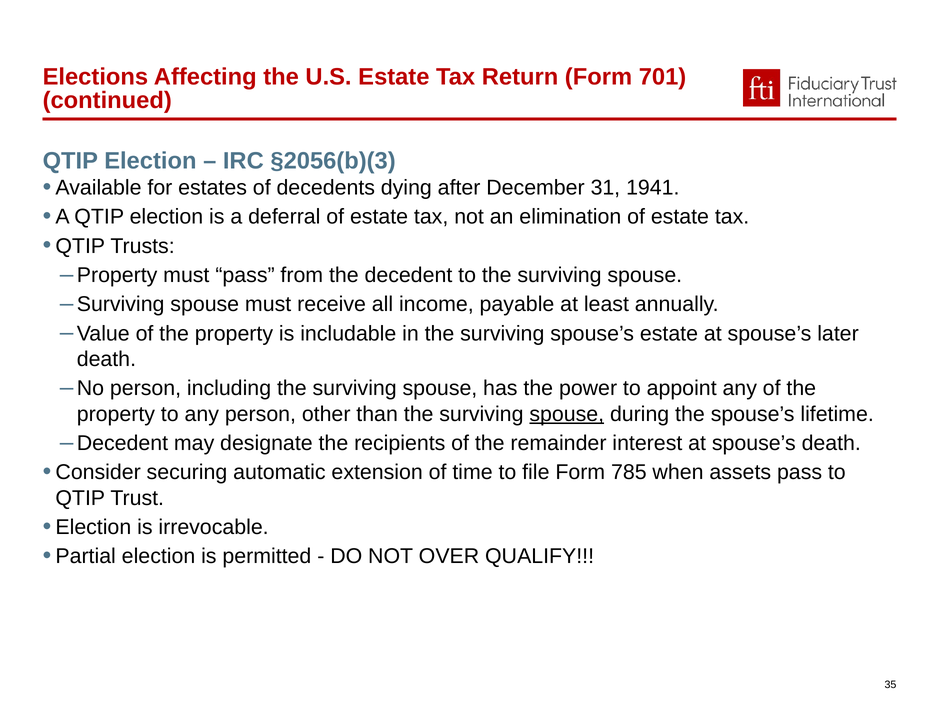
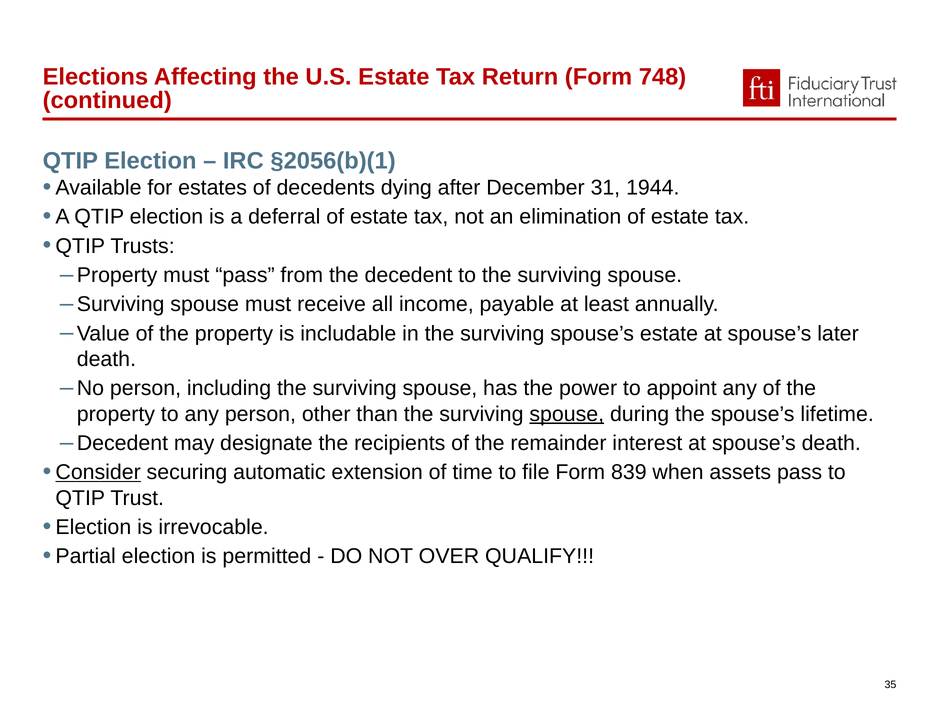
701: 701 -> 748
§2056(b)(3: §2056(b)(3 -> §2056(b)(1
1941: 1941 -> 1944
Consider underline: none -> present
785: 785 -> 839
